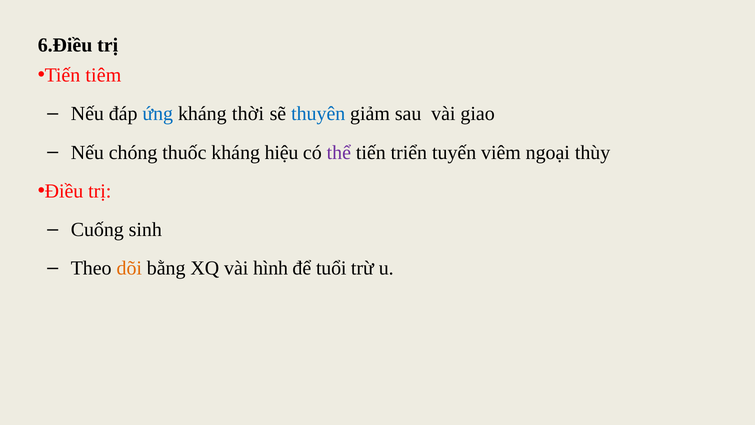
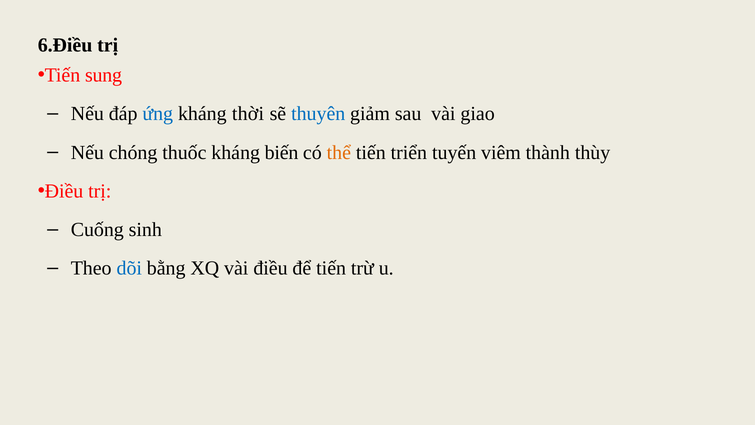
tiêm: tiêm -> sung
hiệu: hiệu -> biến
thể colour: purple -> orange
ngoại: ngoại -> thành
dõi colour: orange -> blue
vài hình: hình -> điều
để tuổi: tuổi -> tiến
